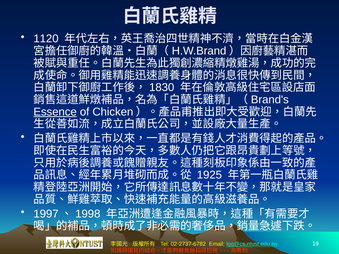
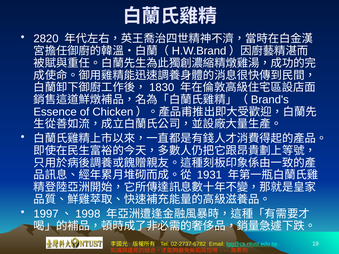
1120: 1120 -> 2820
Essence underline: present -> none
1925: 1925 -> 1931
